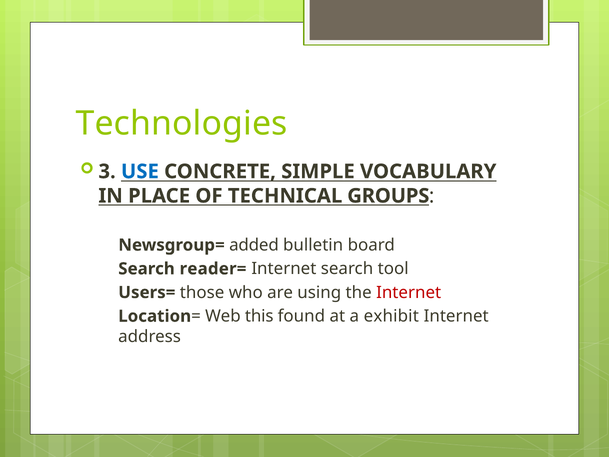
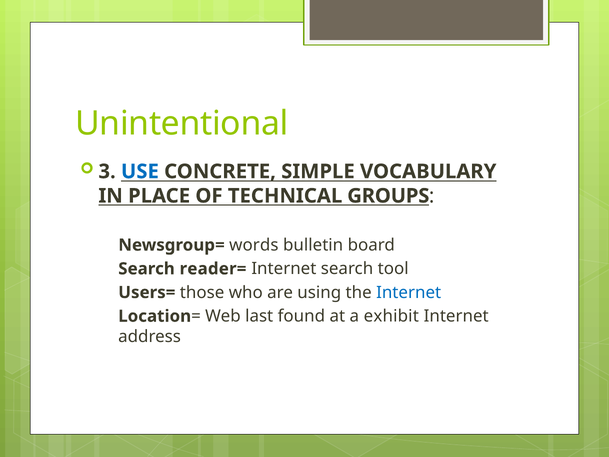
Technologies: Technologies -> Unintentional
added: added -> words
Internet at (409, 292) colour: red -> blue
this: this -> last
